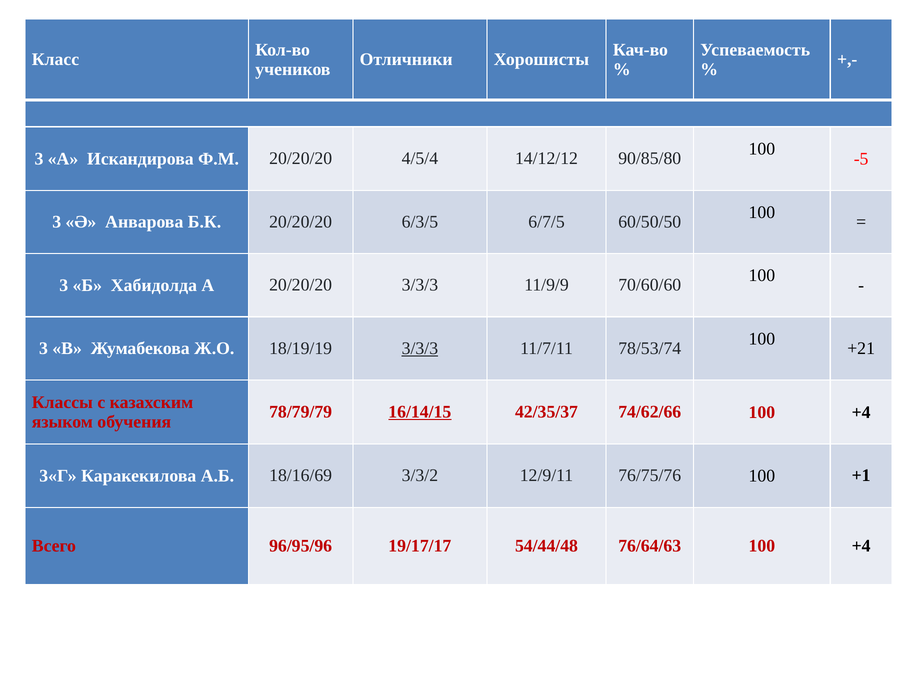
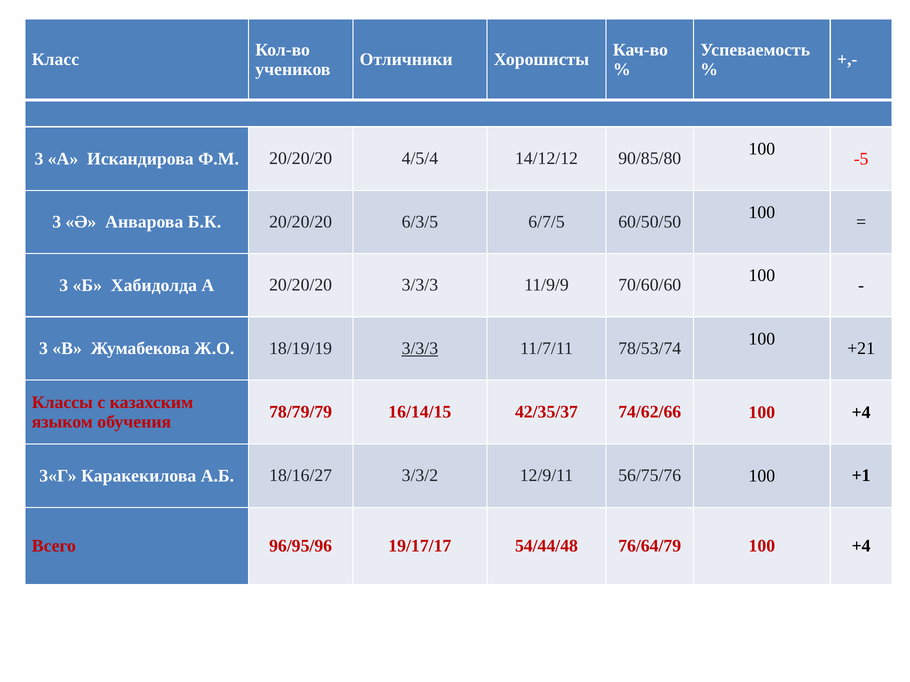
16/14/15 underline: present -> none
18/16/69: 18/16/69 -> 18/16/27
76/75/76: 76/75/76 -> 56/75/76
76/64/63: 76/64/63 -> 76/64/79
